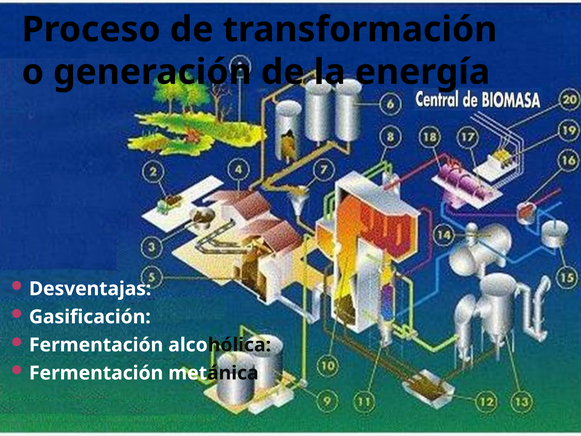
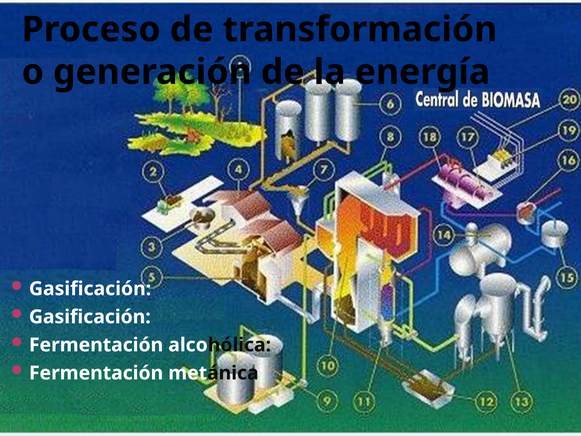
Desventajas at (90, 289): Desventajas -> Gasificación
